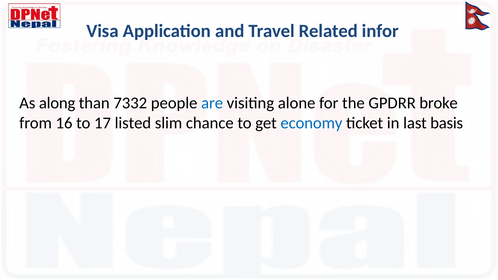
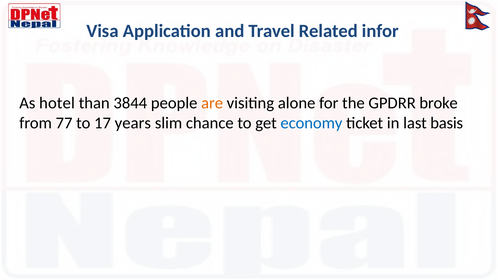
along: along -> hotel
7332: 7332 -> 3844
are colour: blue -> orange
16: 16 -> 77
listed: listed -> years
